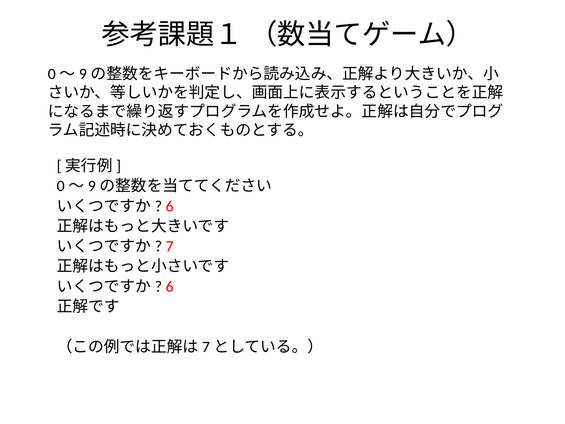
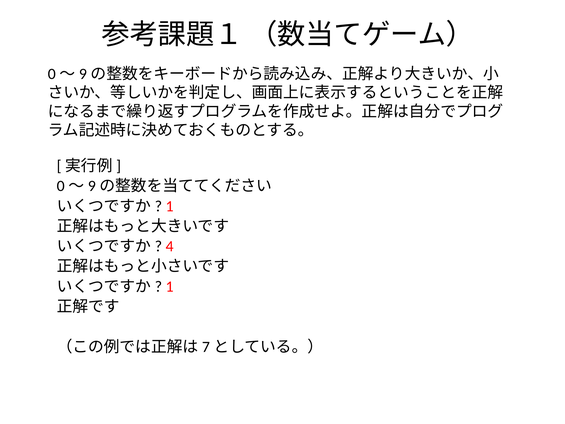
6 at (170, 206): 6 -> 1
7: 7 -> 4
6 at (170, 286): 6 -> 1
